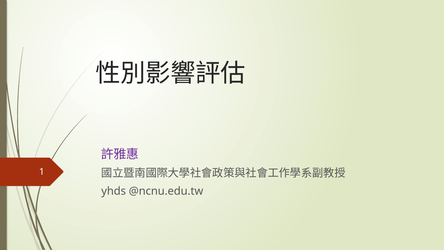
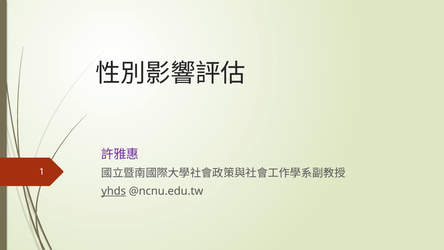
yhds underline: none -> present
